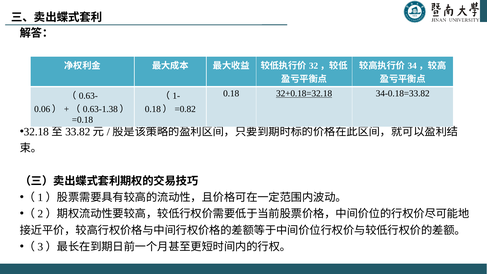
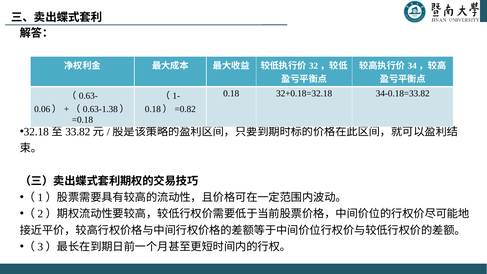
32+0.18=32.18 underline: present -> none
